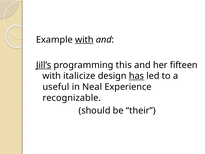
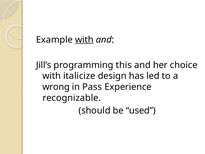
Jill’s underline: present -> none
fifteen: fifteen -> choice
has underline: present -> none
useful: useful -> wrong
Neal: Neal -> Pass
their: their -> used
